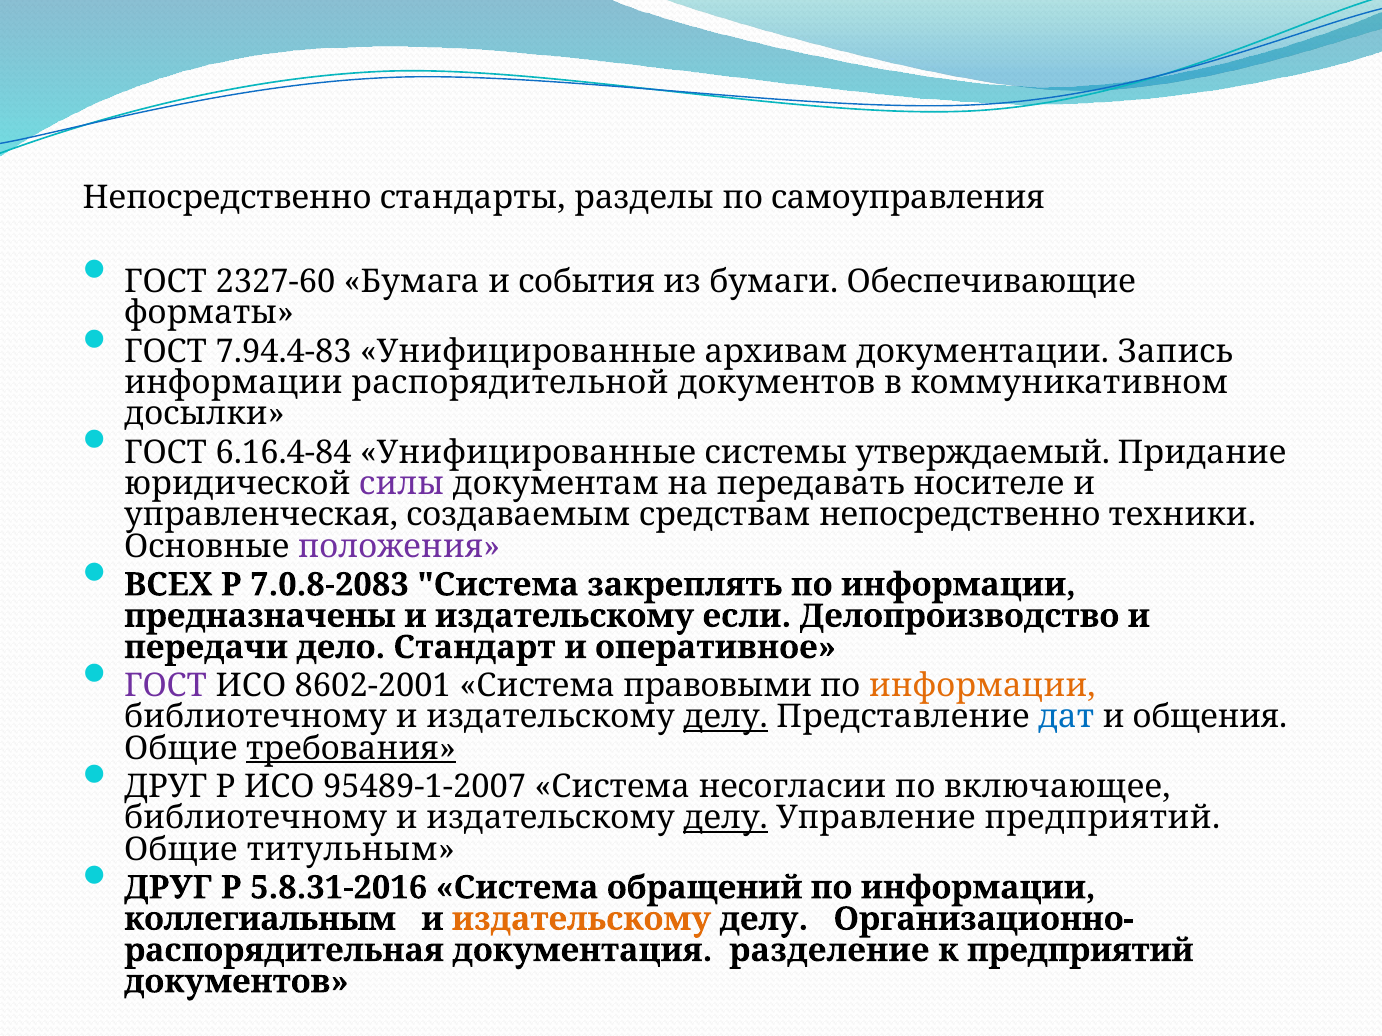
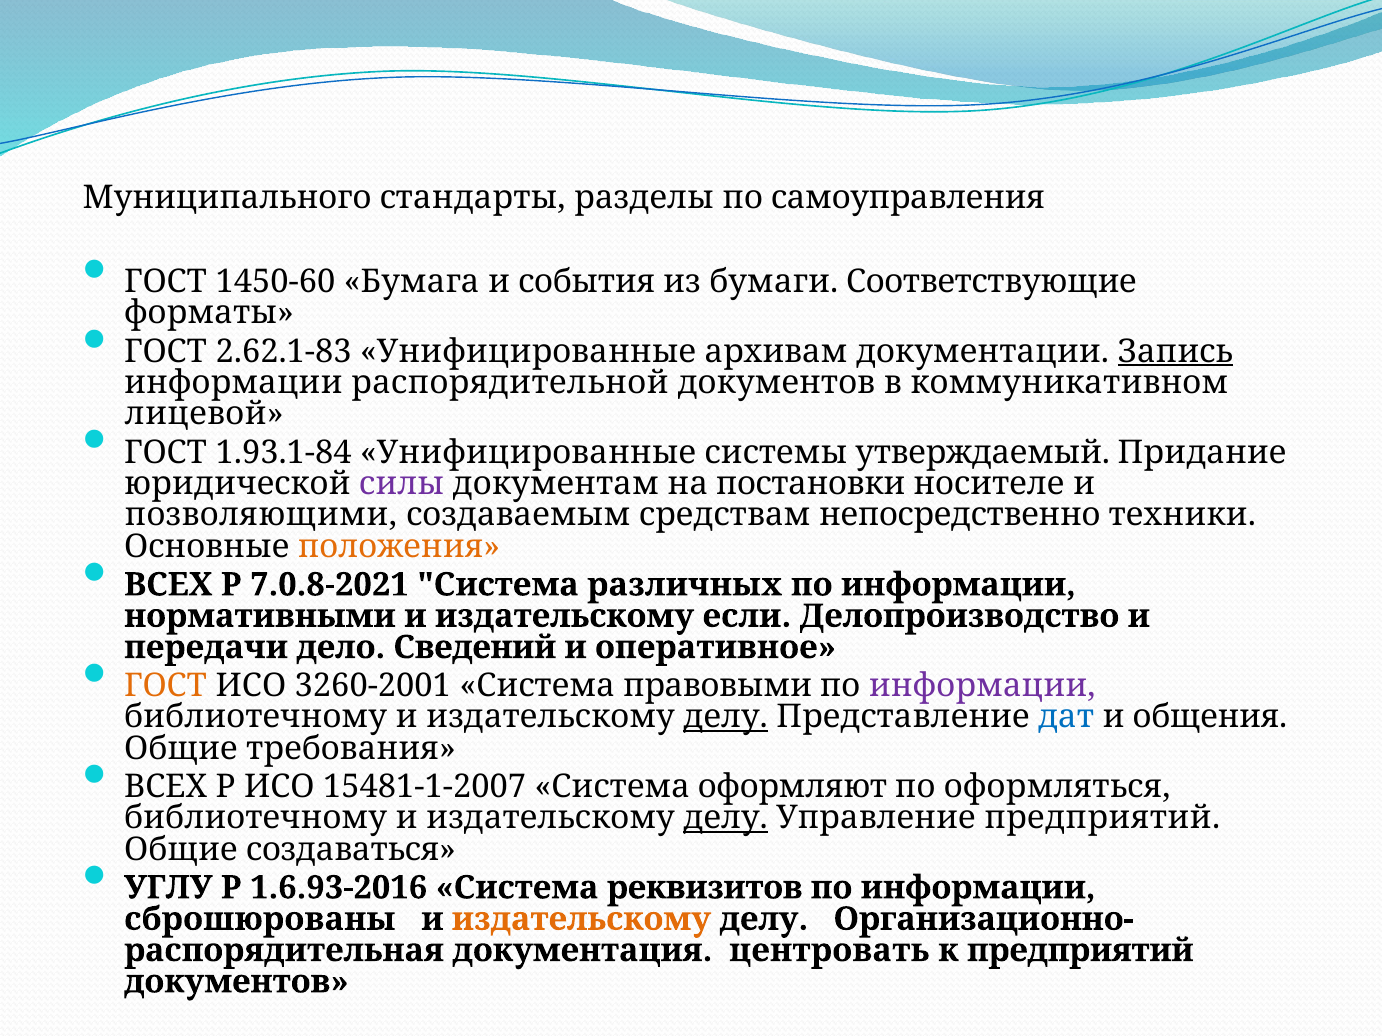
Непосредственно at (227, 197): Непосредственно -> Муниципального
2327-60: 2327-60 -> 1450-60
Обеспечивающие: Обеспечивающие -> Соответствующие
7.94.4-83: 7.94.4-83 -> 2.62.1-83
Запись underline: none -> present
досылки: досылки -> лицевой
6.16.4-84: 6.16.4-84 -> 1.93.1-84
передавать: передавать -> постановки
управленческая: управленческая -> позволяющими
положения colour: purple -> orange
7.0.8-2083: 7.0.8-2083 -> 7.0.8-2021
закреплять: закреплять -> различных
предназначены: предназначены -> нормативными
Стандарт: Стандарт -> Сведений
ГОСТ at (166, 686) colour: purple -> orange
8602-2001: 8602-2001 -> 3260-2001
информации at (982, 686) colour: orange -> purple
требования underline: present -> none
ДРУГ at (166, 787): ДРУГ -> ВСЕХ
95489-1-2007: 95489-1-2007 -> 15481-1-2007
несогласии: несогласии -> оформляют
включающее: включающее -> оформляться
титульным: титульным -> создаваться
ДРУГ at (168, 888): ДРУГ -> УГЛУ
5.8.31-2016: 5.8.31-2016 -> 1.6.93-2016
обращений: обращений -> реквизитов
коллегиальным: коллегиальным -> сброшюрованы
разделение: разделение -> центровать
